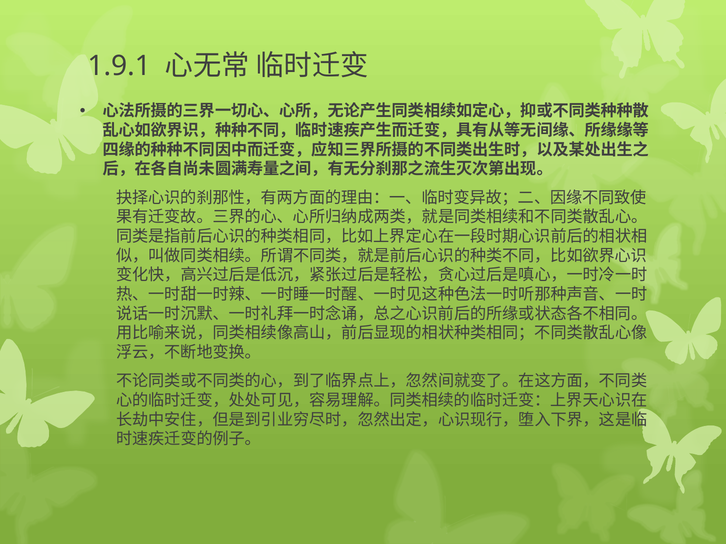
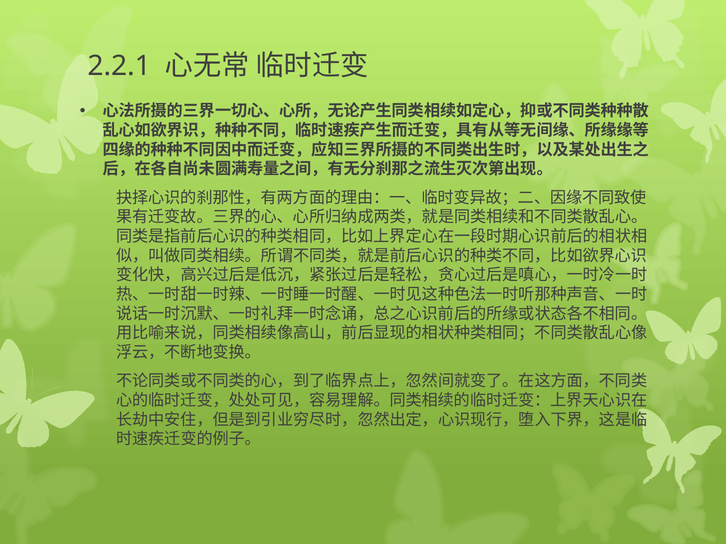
1.9.1: 1.9.1 -> 2.2.1
